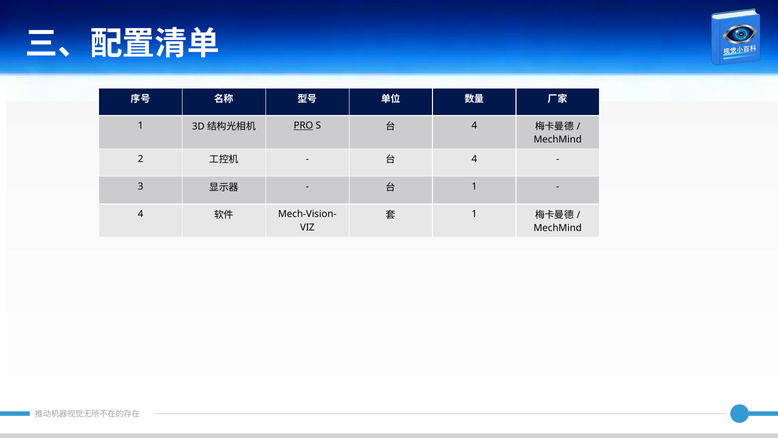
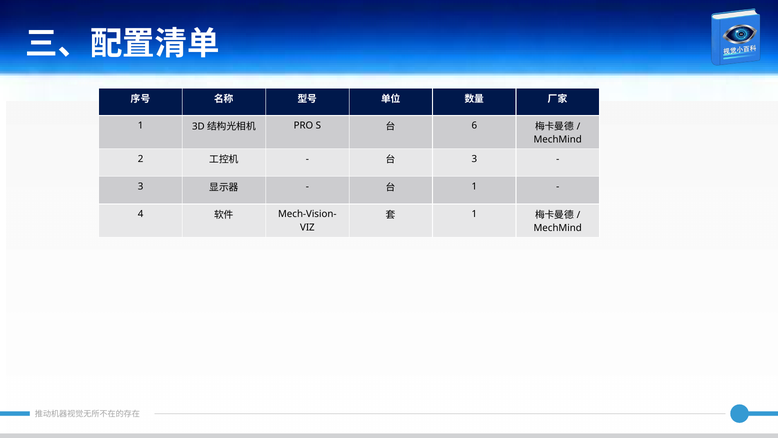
PRO underline: present -> none
4 at (474, 126): 4 -> 6
4 at (474, 159): 4 -> 3
